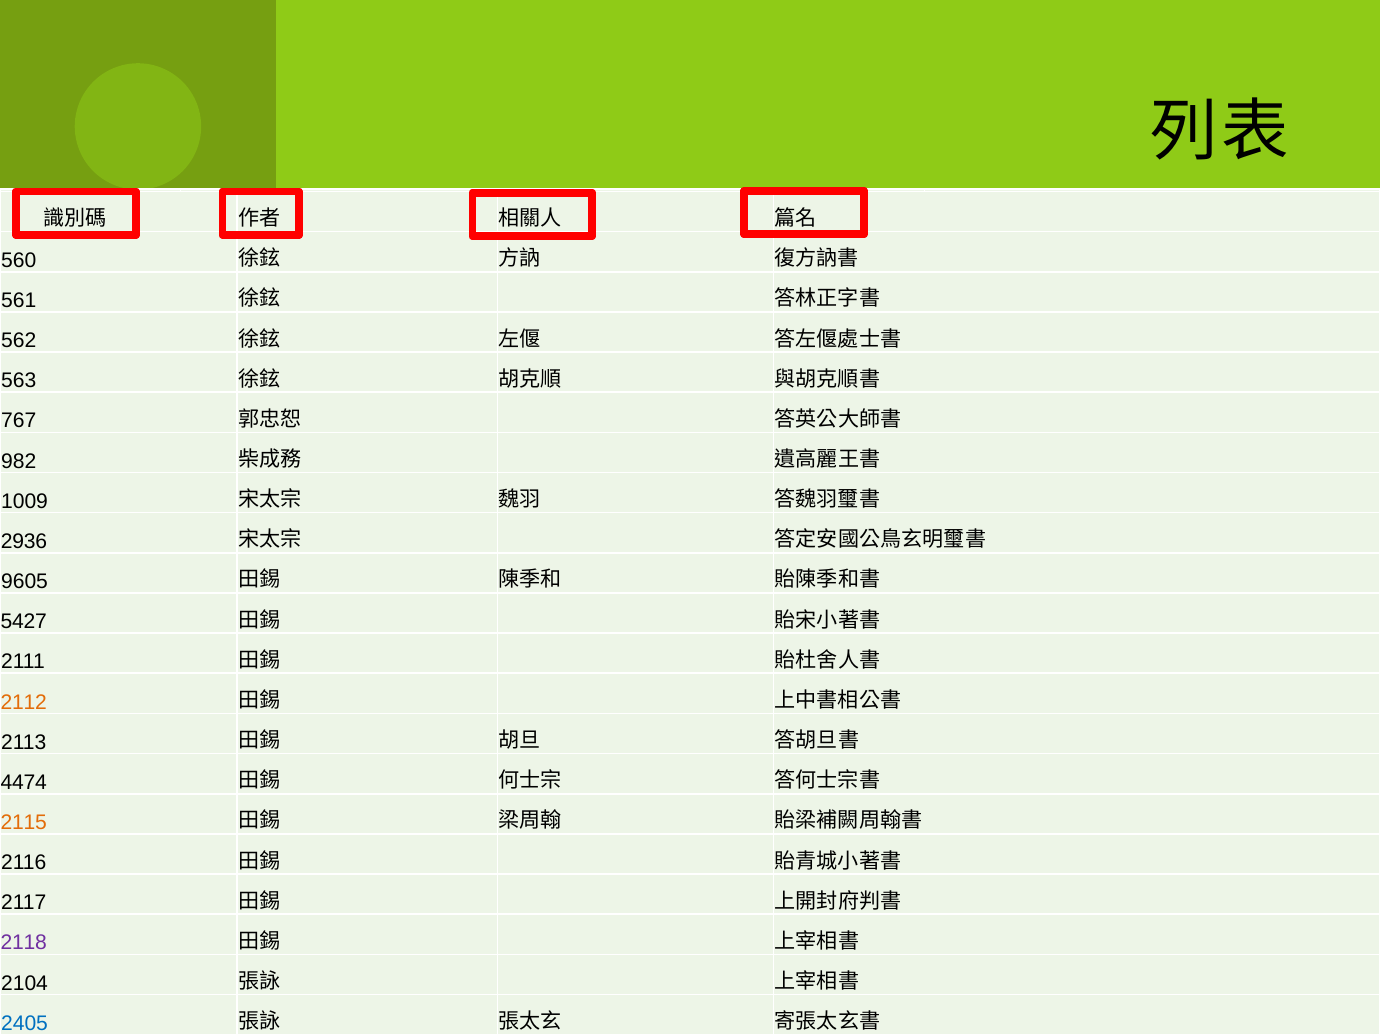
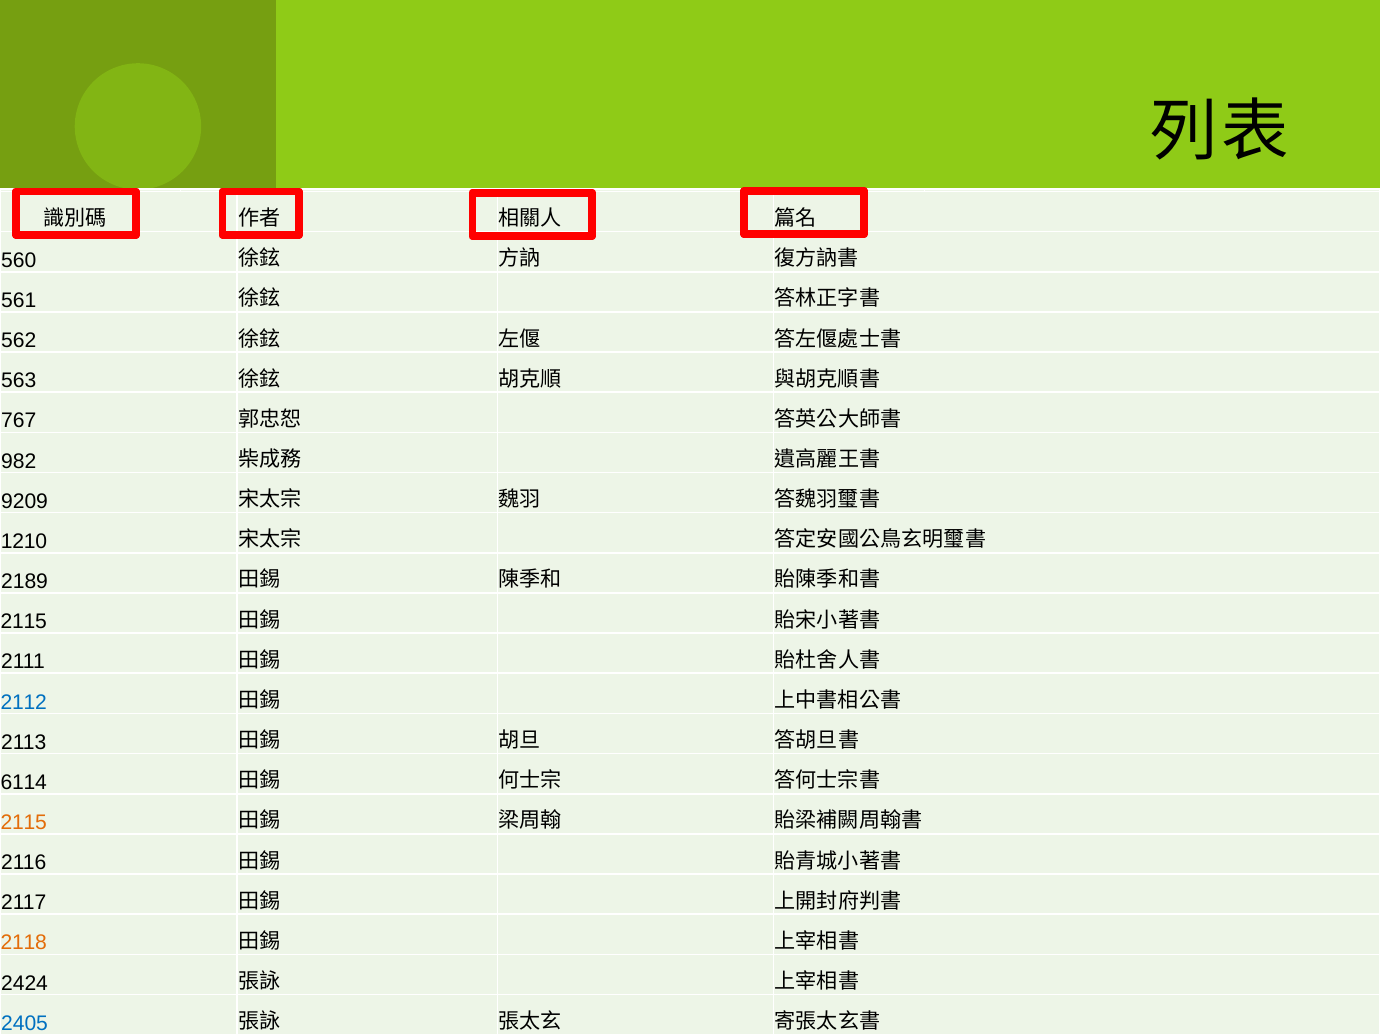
1009: 1009 -> 9209
2936: 2936 -> 1210
9605: 9605 -> 2189
5427 at (24, 622): 5427 -> 2115
2112 colour: orange -> blue
4474: 4474 -> 6114
2118 colour: purple -> orange
2104: 2104 -> 2424
